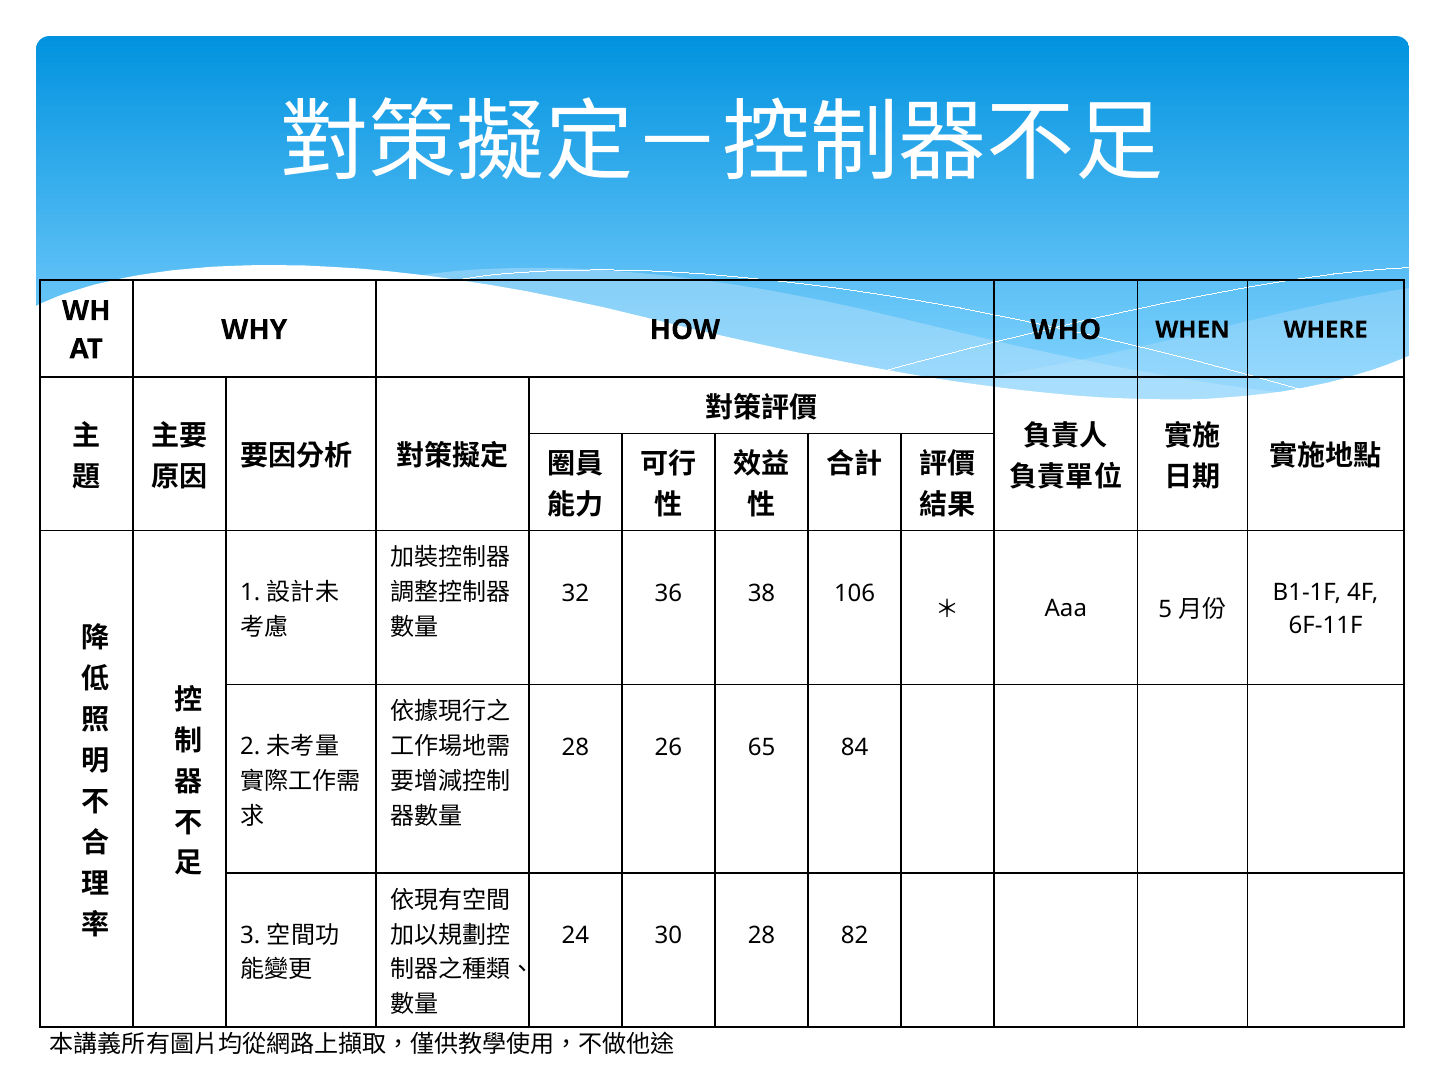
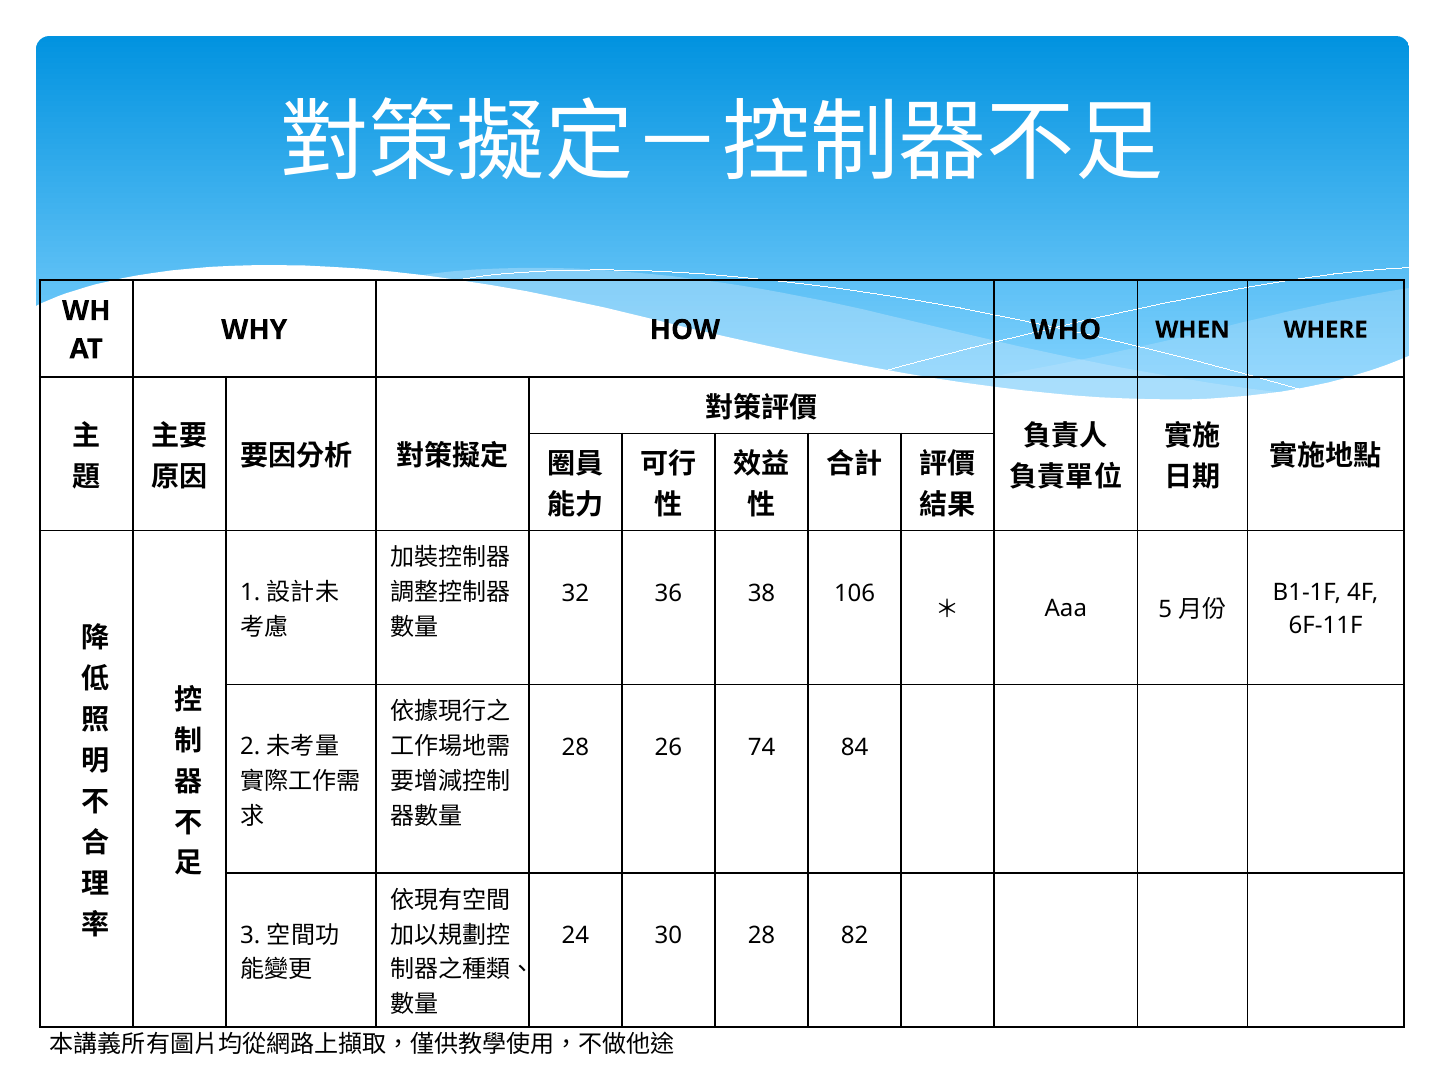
65: 65 -> 74
